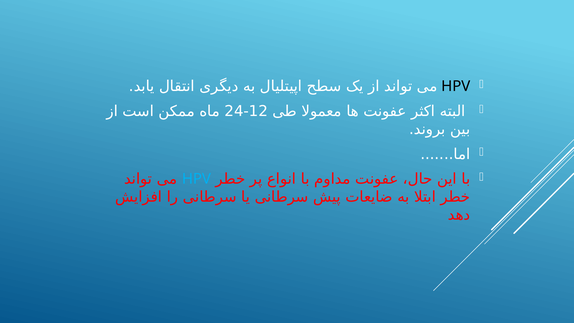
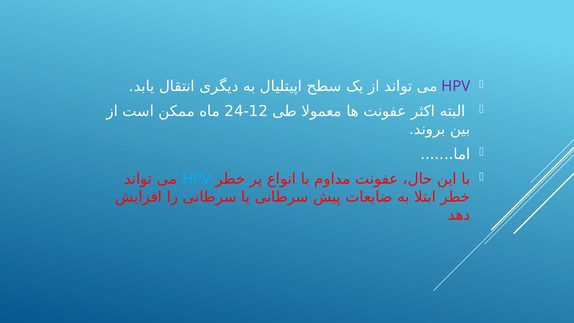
HPV at (456, 86) colour: black -> purple
